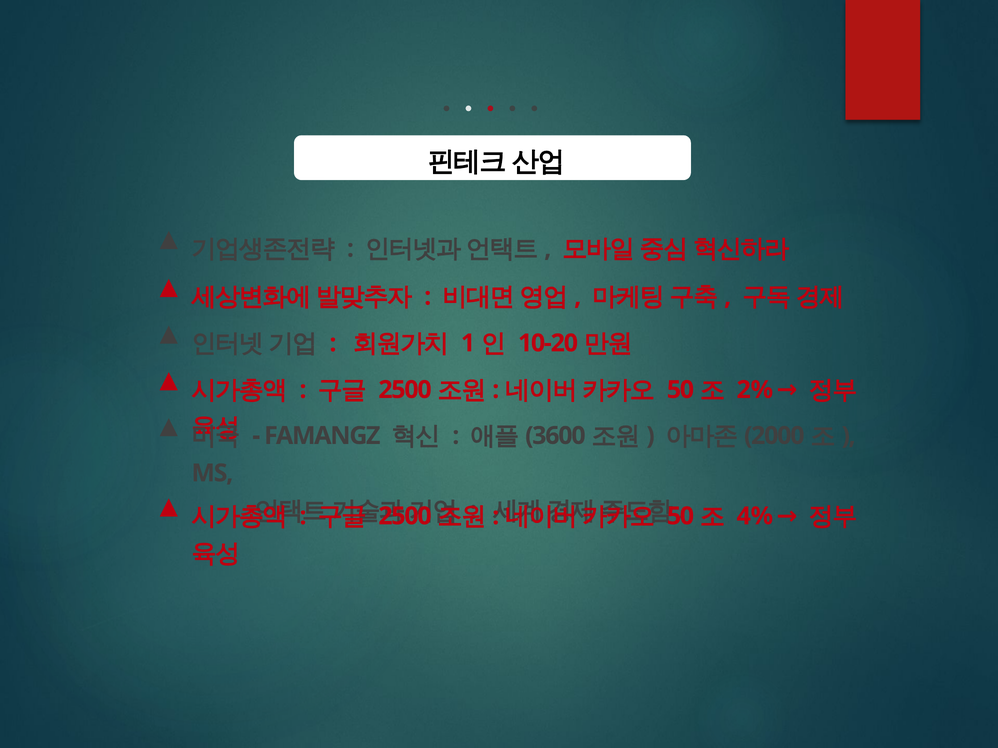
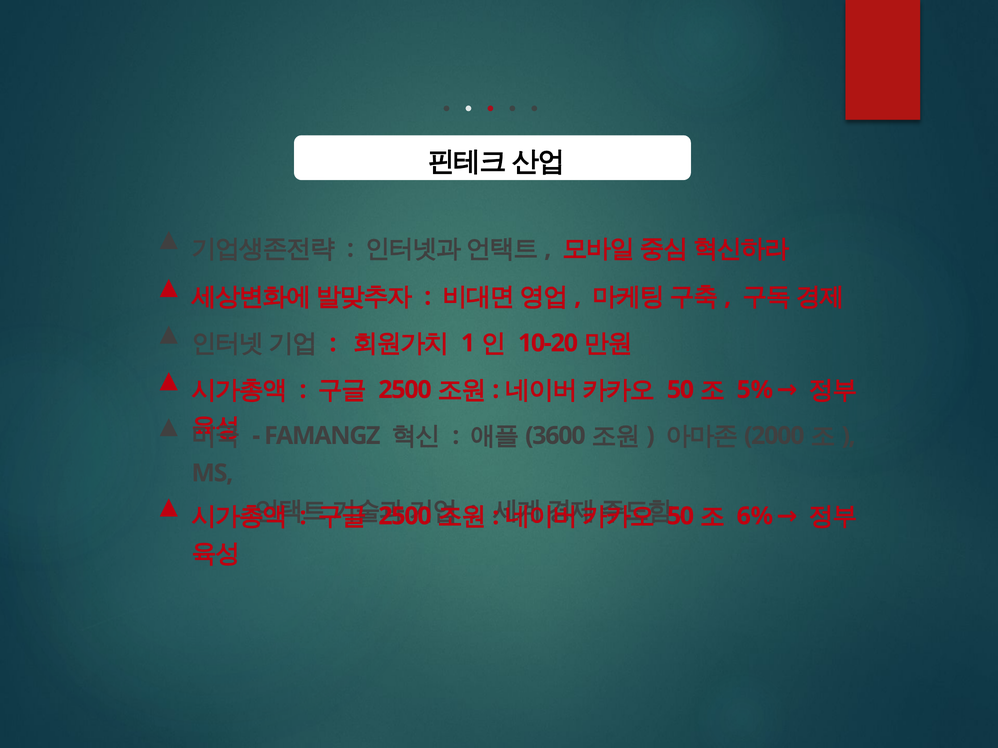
2%: 2% -> 5%
4%: 4% -> 6%
